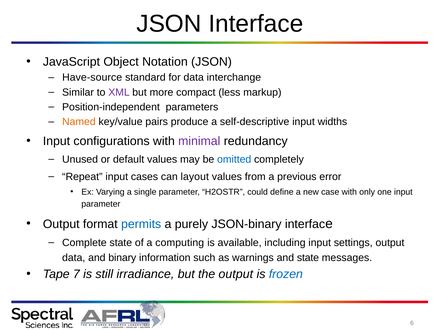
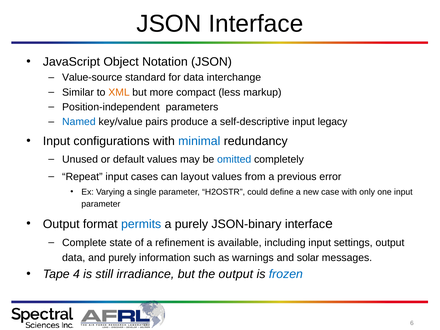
Have-source: Have-source -> Value-source
XML colour: purple -> orange
Named colour: orange -> blue
widths: widths -> legacy
minimal colour: purple -> blue
computing: computing -> refinement
and binary: binary -> purely
and state: state -> solar
7: 7 -> 4
